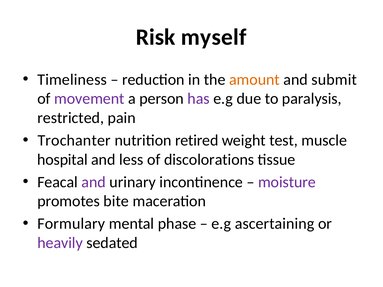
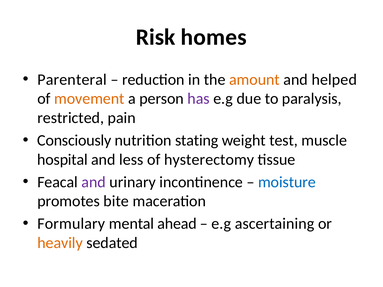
myself: myself -> homes
Timeliness: Timeliness -> Parenteral
submit: submit -> helped
movement colour: purple -> orange
Trochanter: Trochanter -> Consciously
retired: retired -> stating
discolorations: discolorations -> hysterectomy
moisture colour: purple -> blue
phase: phase -> ahead
heavily colour: purple -> orange
